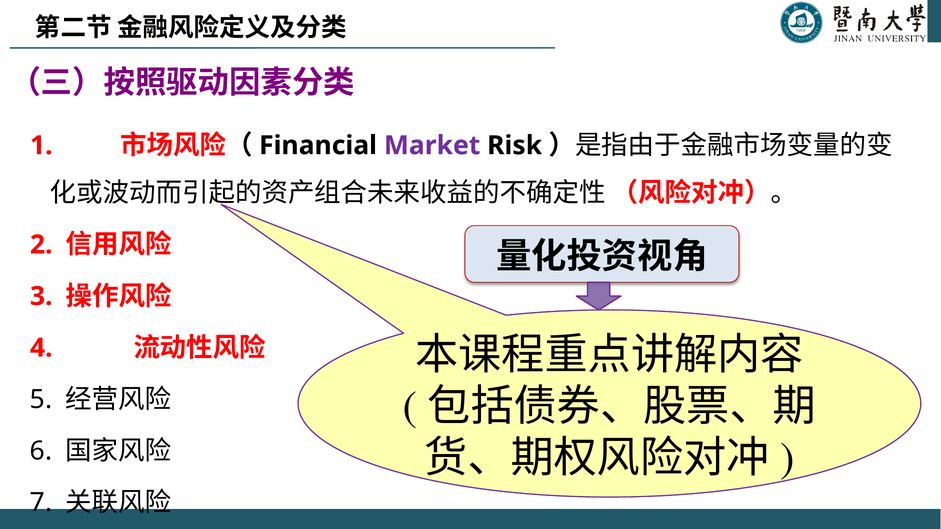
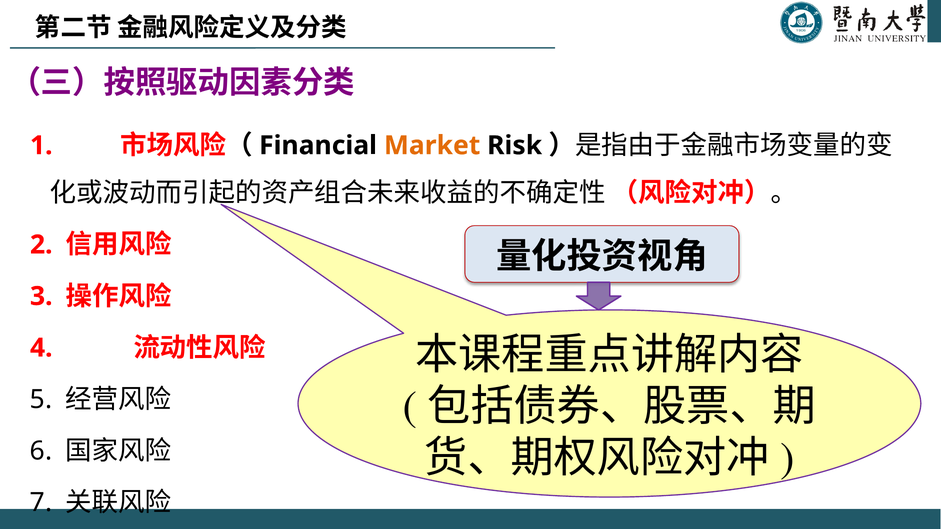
Market colour: purple -> orange
